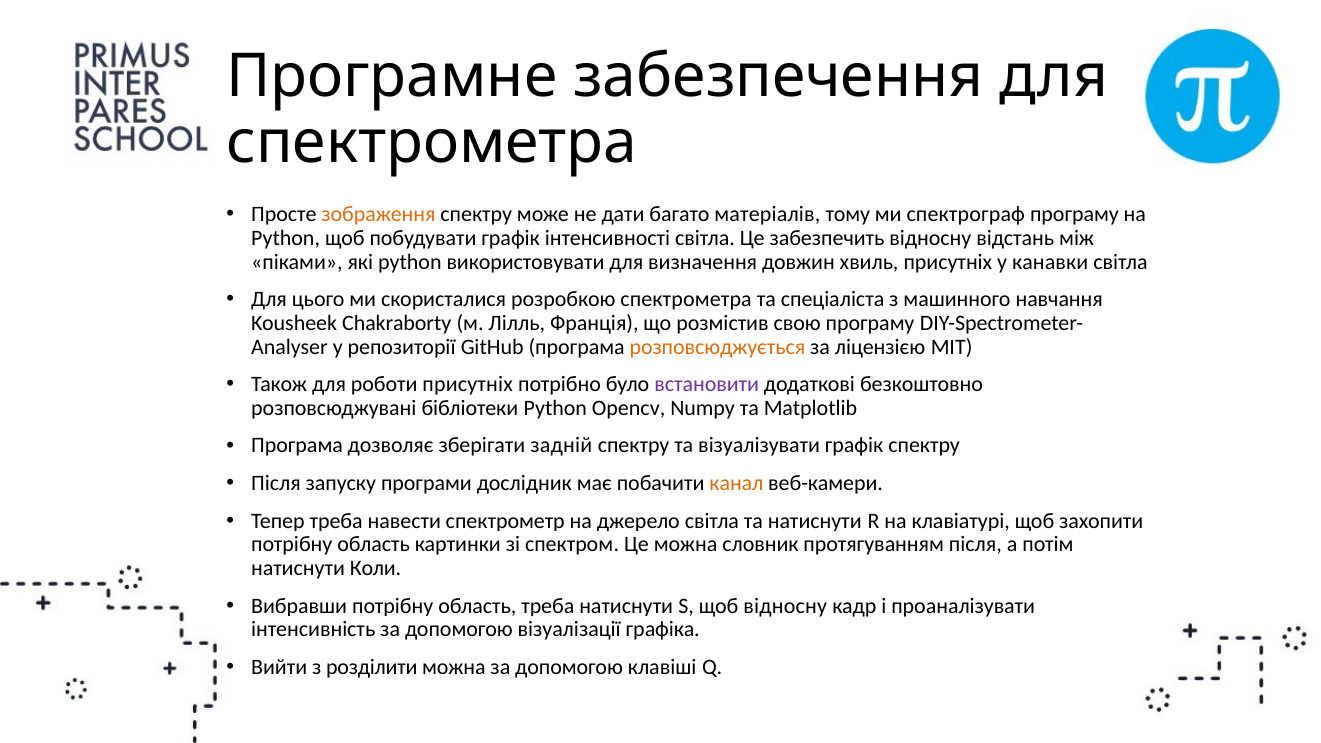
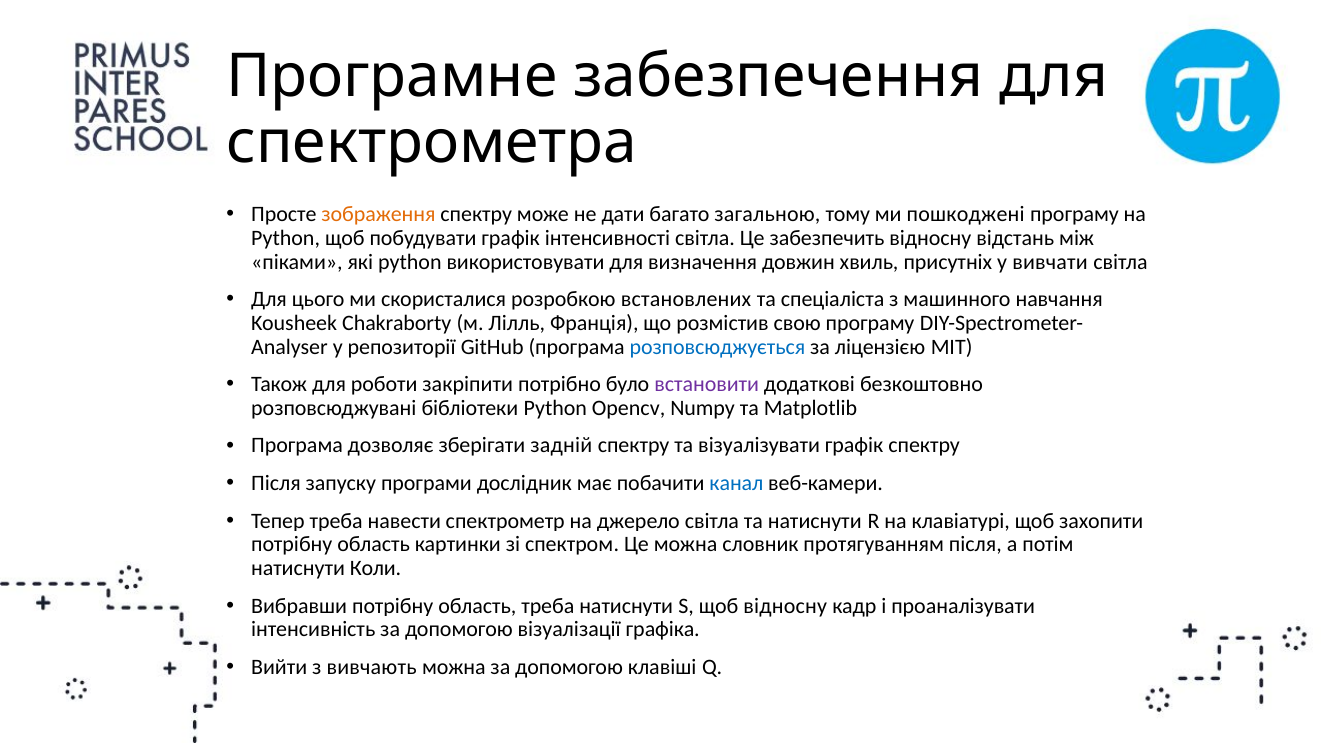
матеріалів: матеріалів -> загальною
спектрограф: спектрограф -> пошкоджені
канавки: канавки -> вивчати
розробкою спектрометра: спектрометра -> встановлених
розповсюджується colour: orange -> blue
роботи присутніх: присутніх -> закріпити
канал colour: orange -> blue
розділити: розділити -> вивчають
